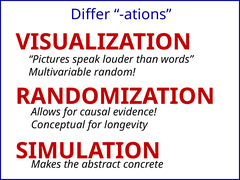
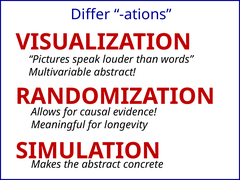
Multivariable random: random -> abstract
Conceptual: Conceptual -> Meaningful
